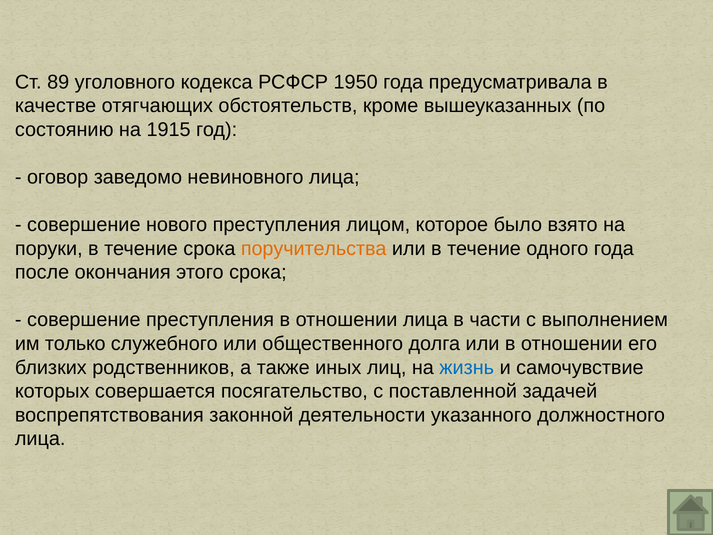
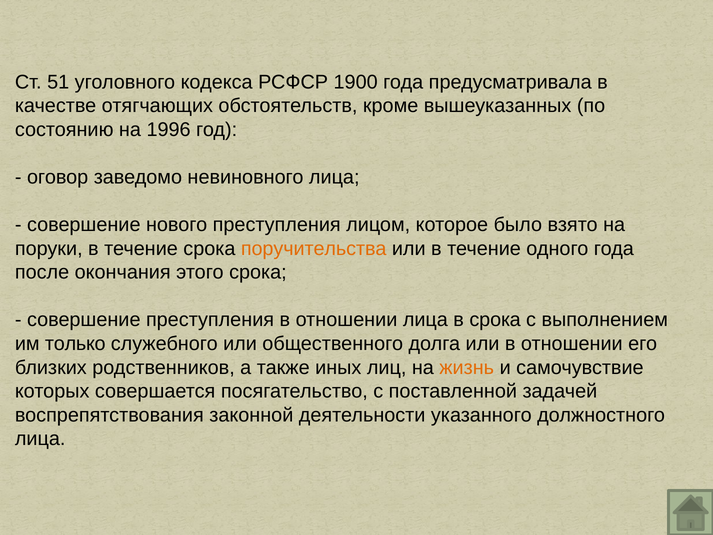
89: 89 -> 51
1950: 1950 -> 1900
1915: 1915 -> 1996
в части: части -> срока
жизнь colour: blue -> orange
